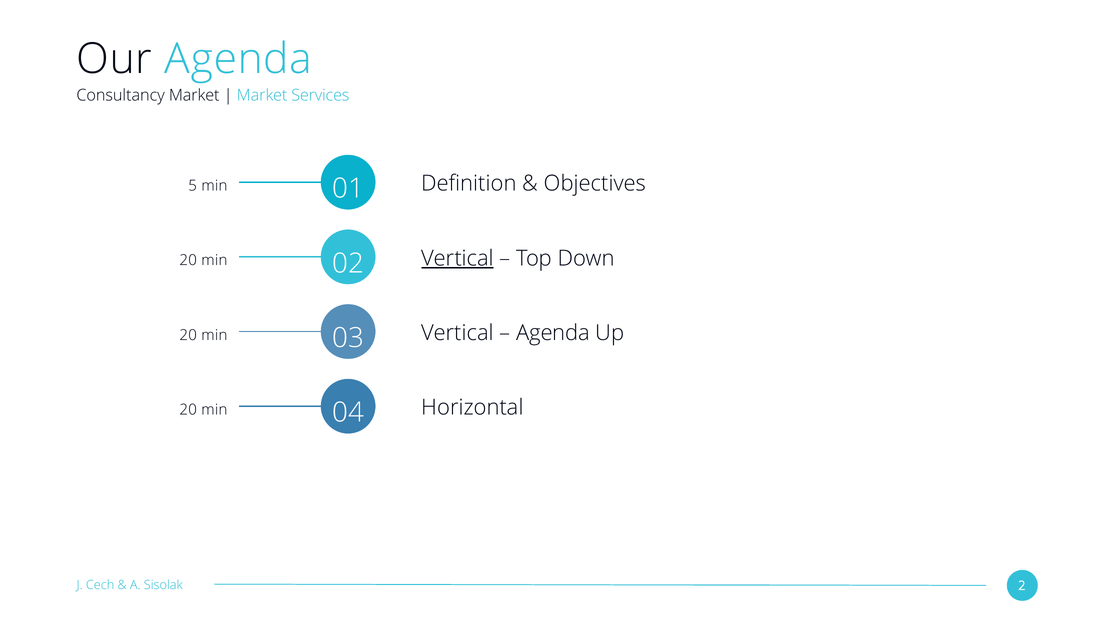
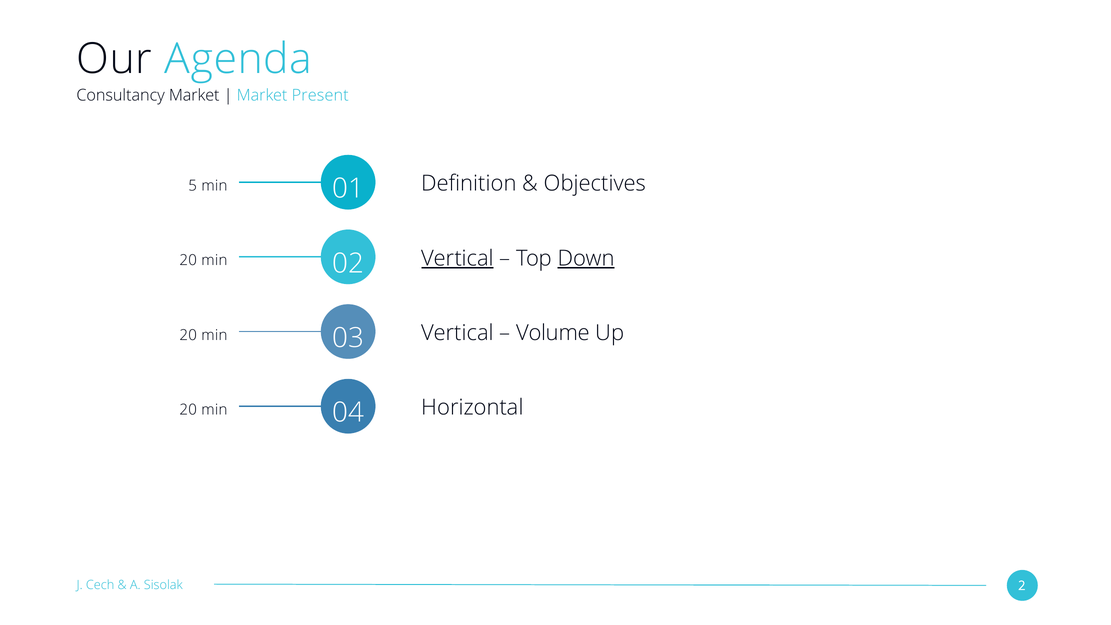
Services: Services -> Present
Down underline: none -> present
Agenda at (553, 333): Agenda -> Volume
